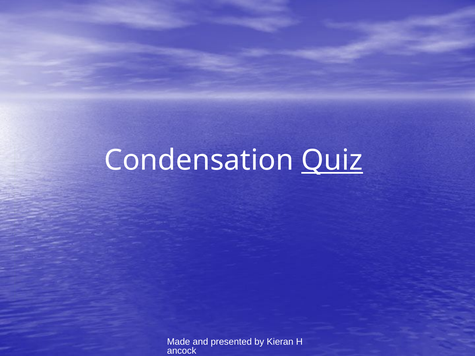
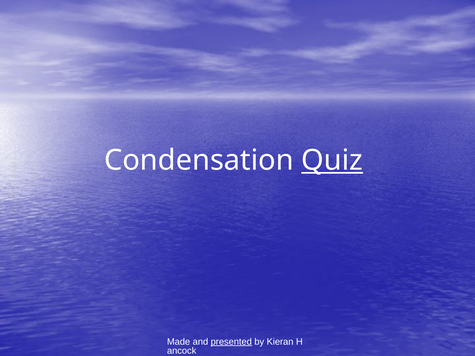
presented underline: none -> present
